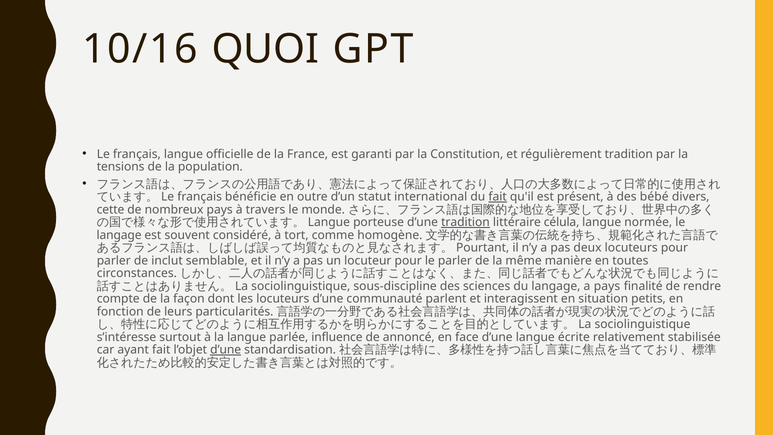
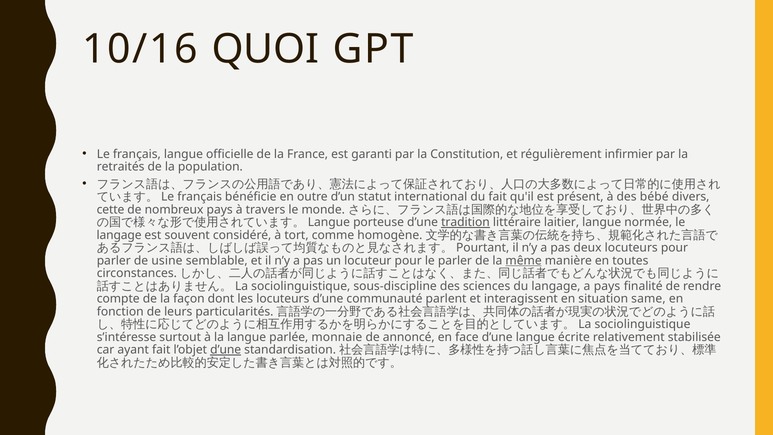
régulièrement tradition: tradition -> infirmier
tensions: tensions -> retraités
fait at (498, 197) underline: present -> none
célula: célula -> laitier
inclut: inclut -> usine
même underline: none -> present
petits: petits -> same
influence: influence -> monnaie
